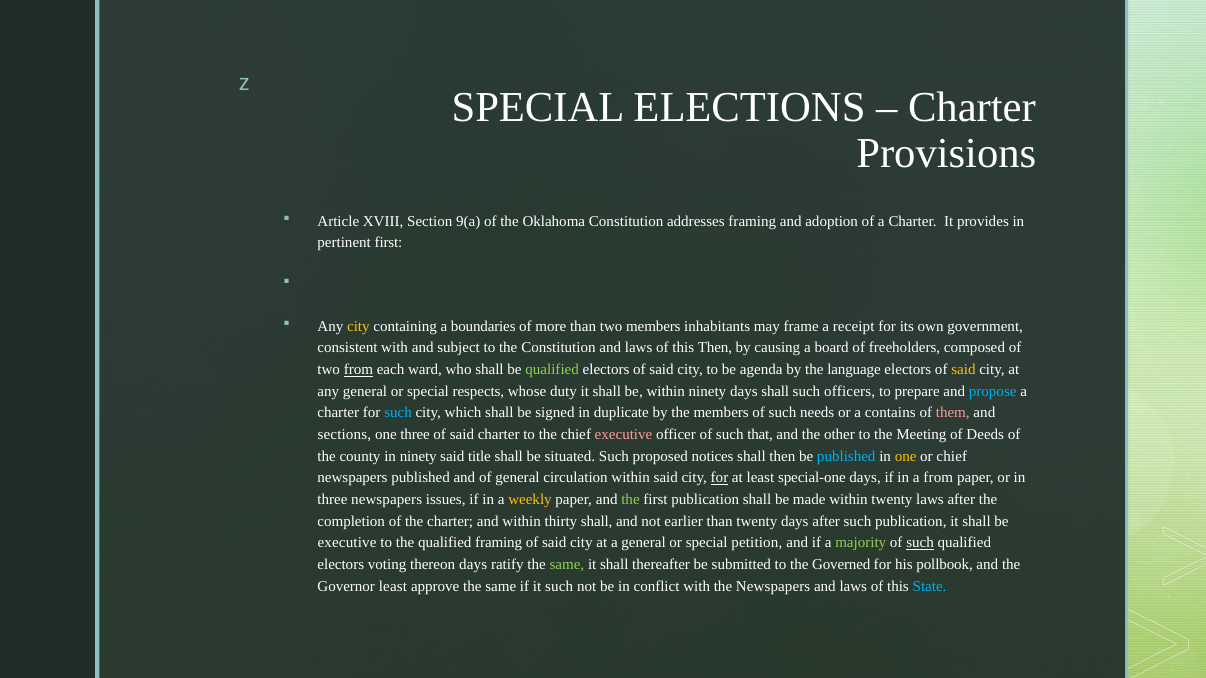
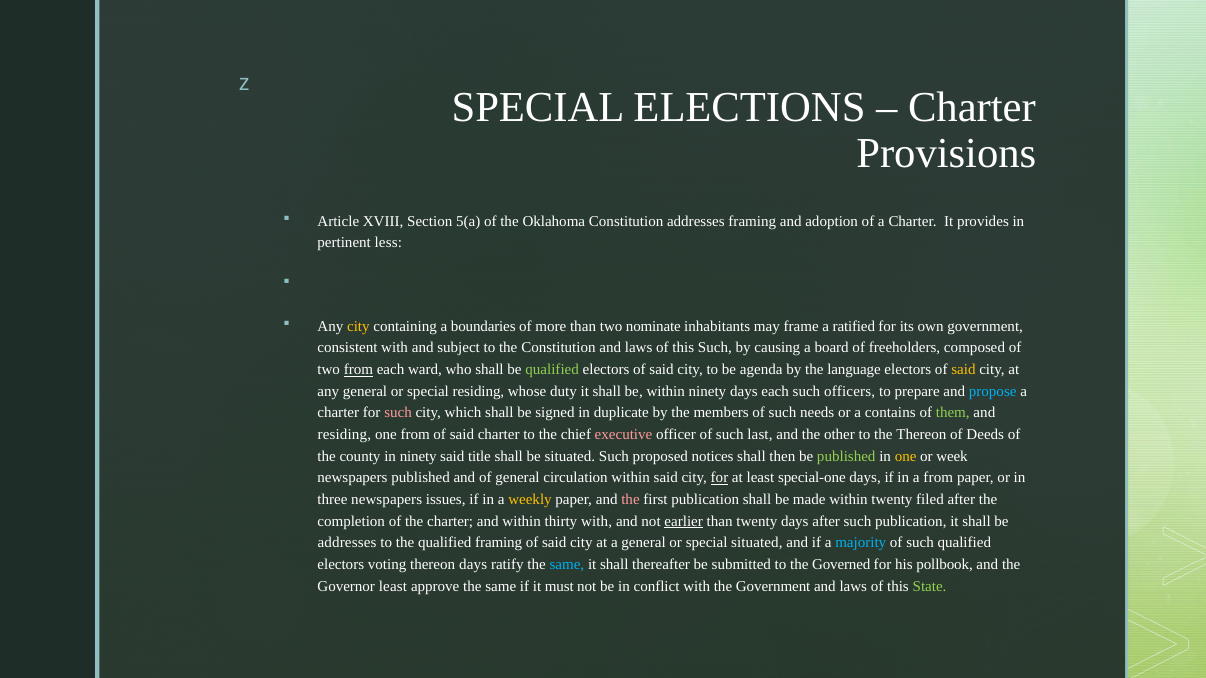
9(a: 9(a -> 5(a
pertinent first: first -> less
two members: members -> nominate
receipt: receipt -> ratified
this Then: Then -> Such
special respects: respects -> residing
days shall: shall -> each
such at (398, 413) colour: light blue -> pink
them colour: pink -> light green
sections at (344, 435): sections -> residing
one three: three -> from
that: that -> last
the Meeting: Meeting -> Thereon
published at (846, 457) colour: light blue -> light green
or chief: chief -> week
the at (631, 500) colour: light green -> pink
twenty laws: laws -> filed
thirty shall: shall -> with
earlier underline: none -> present
executive at (347, 543): executive -> addresses
special petition: petition -> situated
majority colour: light green -> light blue
such at (920, 543) underline: present -> none
same at (567, 565) colour: light green -> light blue
it such: such -> must
the Newspapers: Newspapers -> Government
State colour: light blue -> light green
